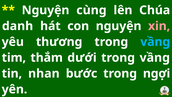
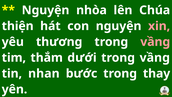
cùng: cùng -> nhòa
danh: danh -> thiện
vầng at (155, 42) colour: light blue -> pink
ngợi: ngợi -> thay
